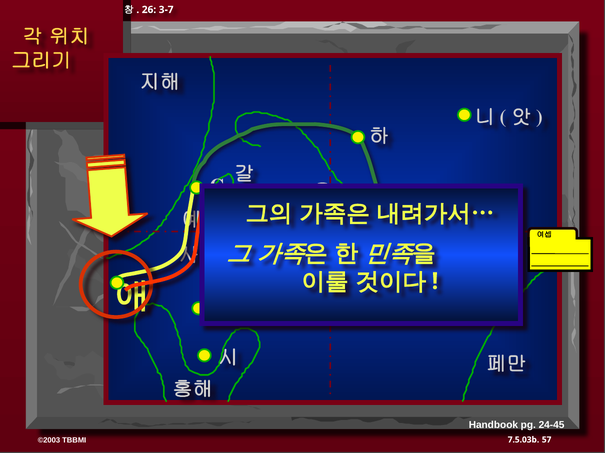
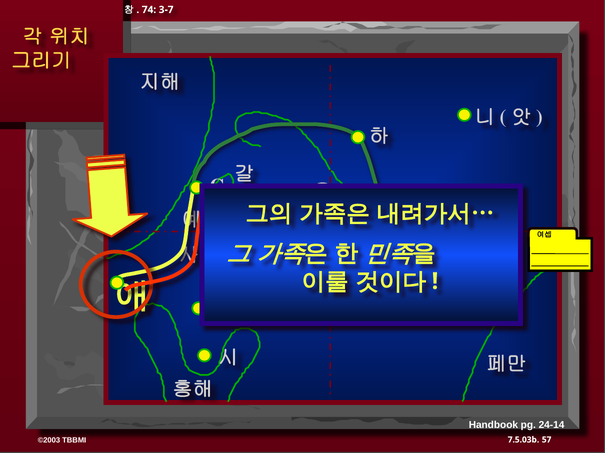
26: 26 -> 74
24-45: 24-45 -> 24-14
